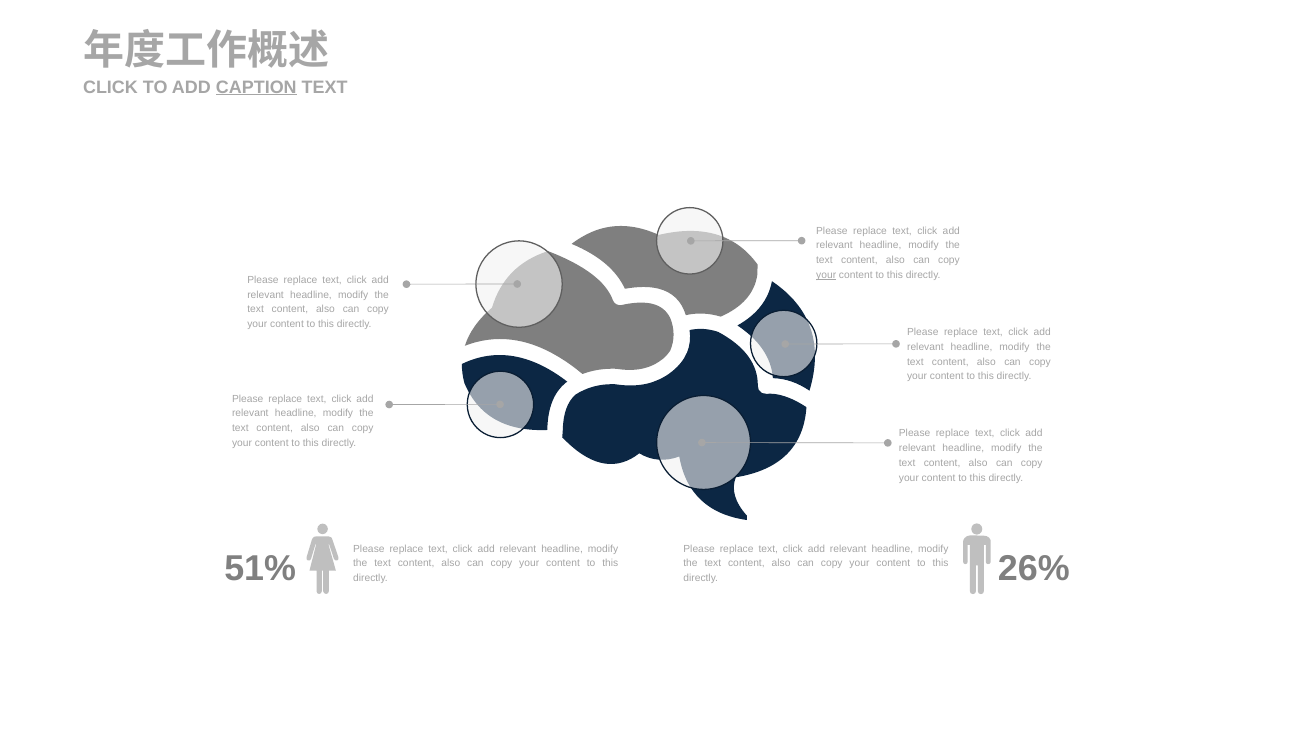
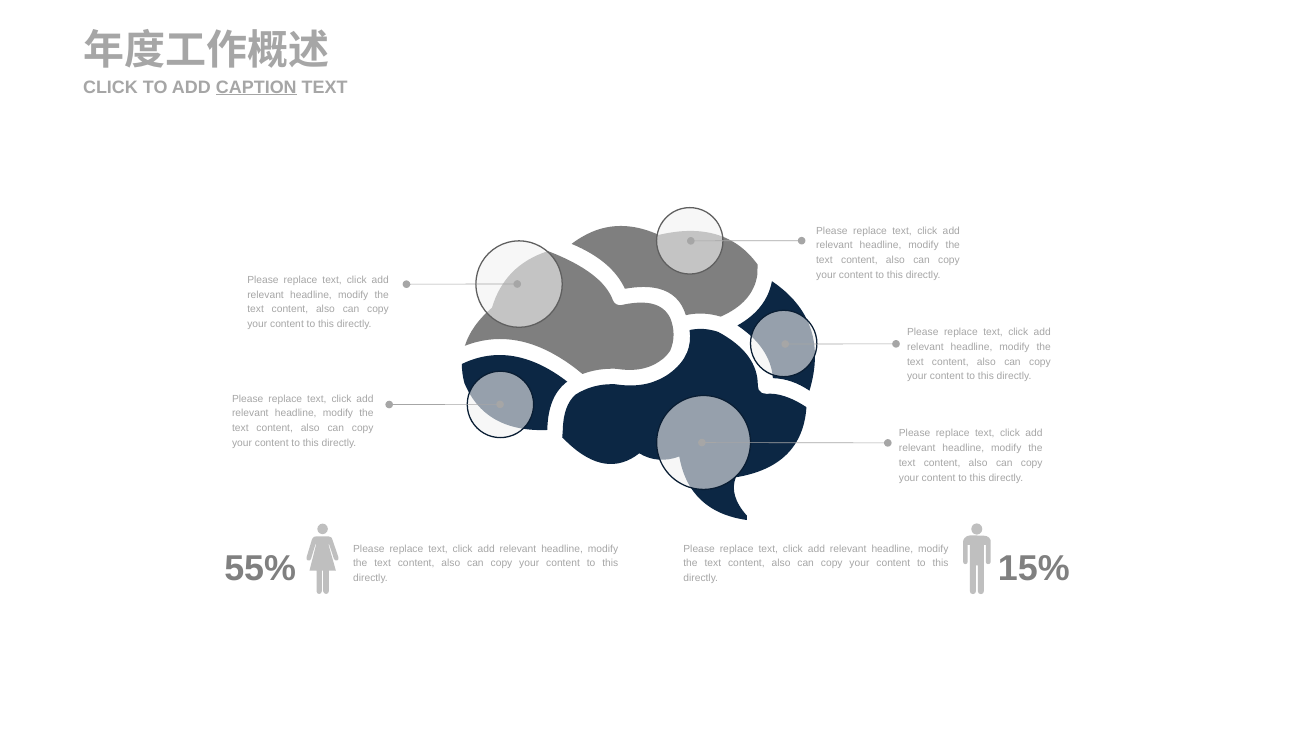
your at (826, 275) underline: present -> none
51%: 51% -> 55%
26%: 26% -> 15%
